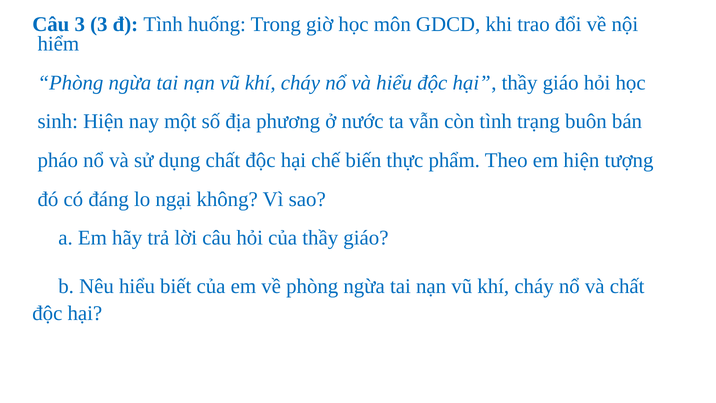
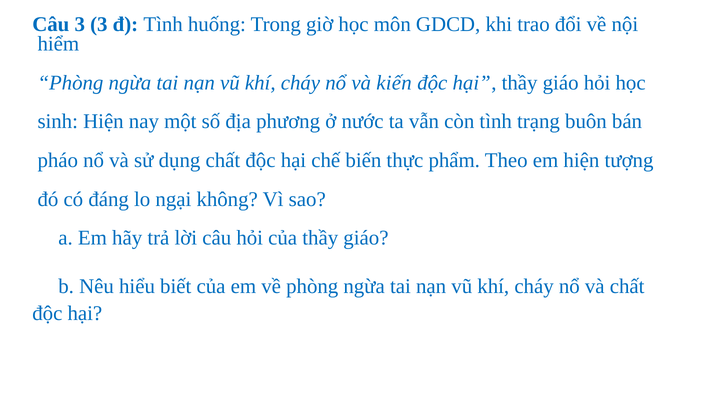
và hiểu: hiểu -> kiến
